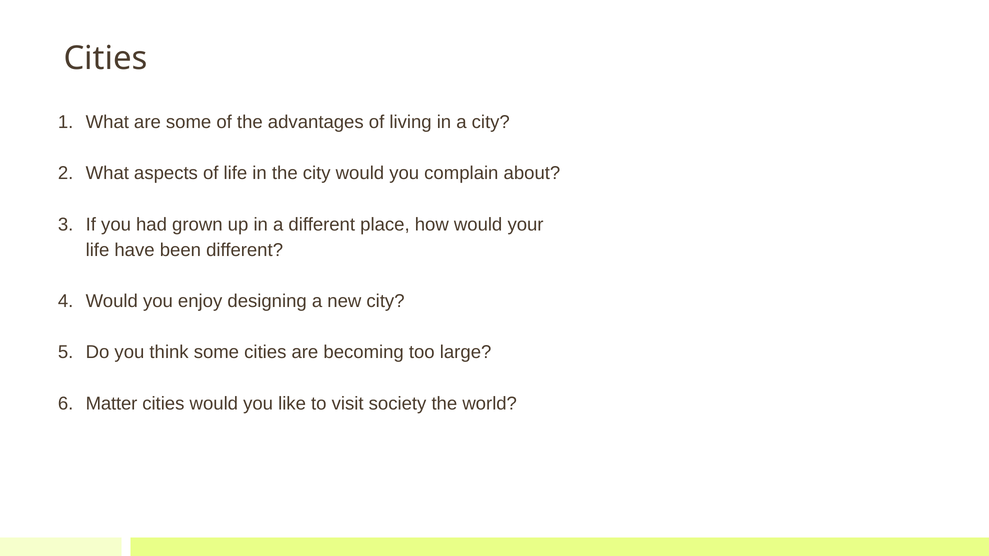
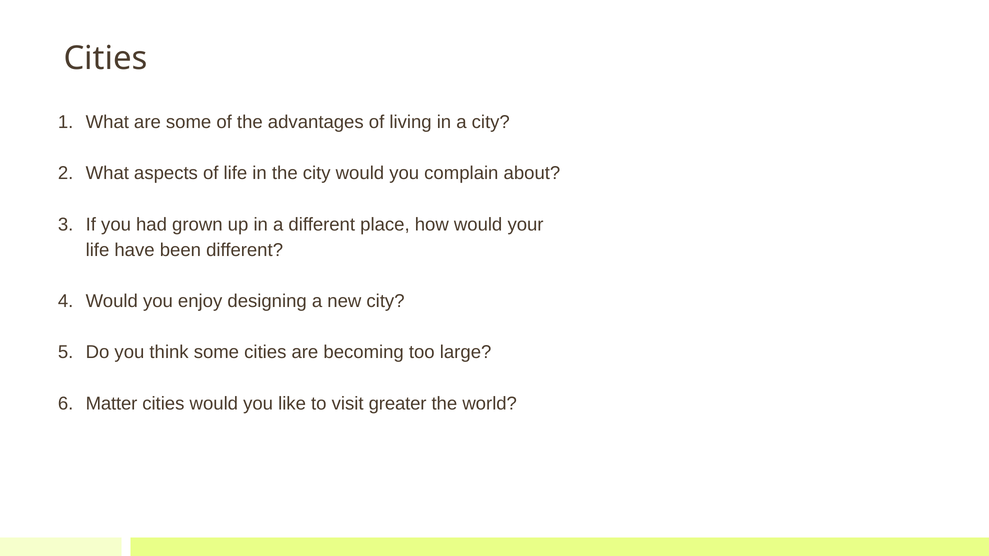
society: society -> greater
